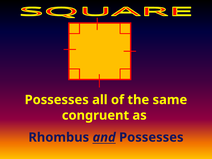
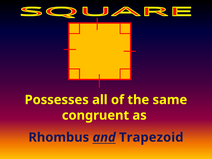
and Possesses: Possesses -> Trapezoid
